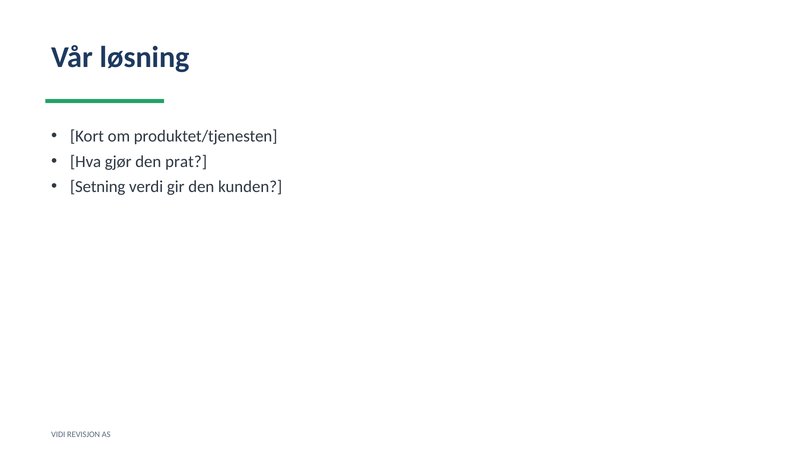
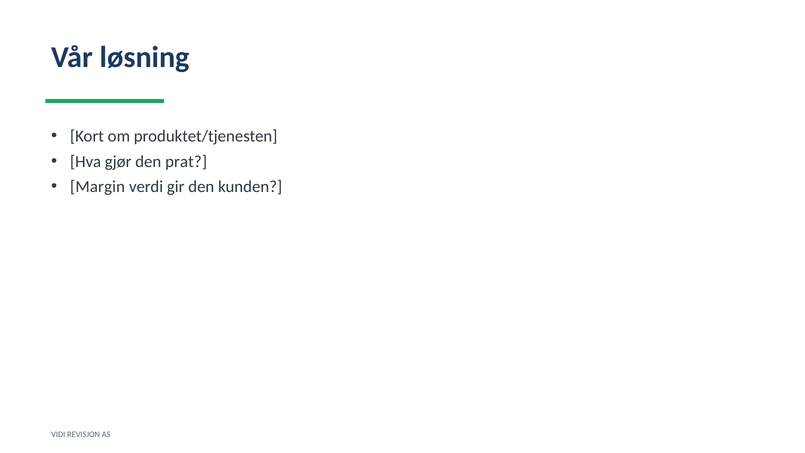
Setning: Setning -> Margin
